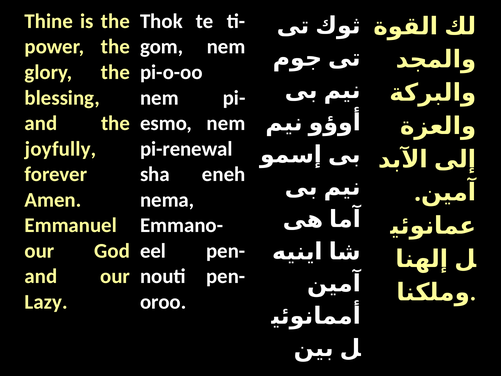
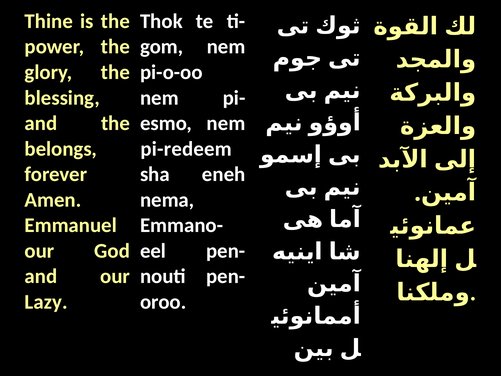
joyfully: joyfully -> belongs
pi-renewal: pi-renewal -> pi-redeem
